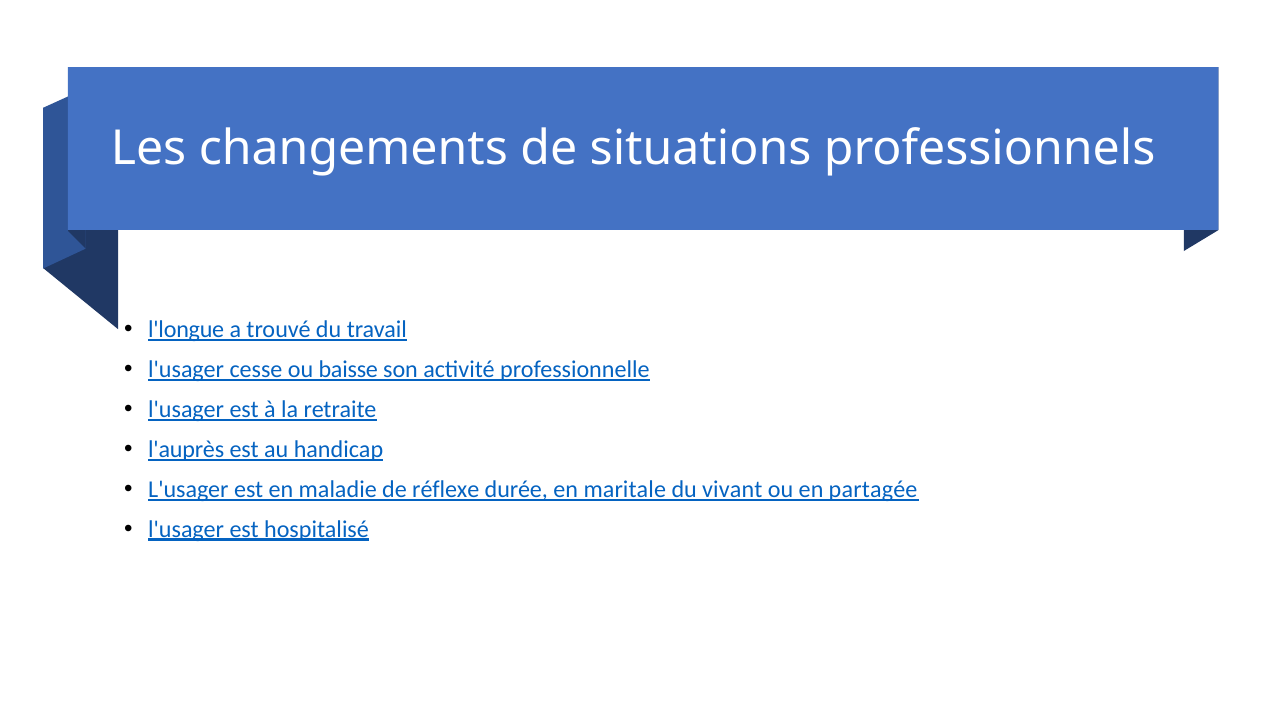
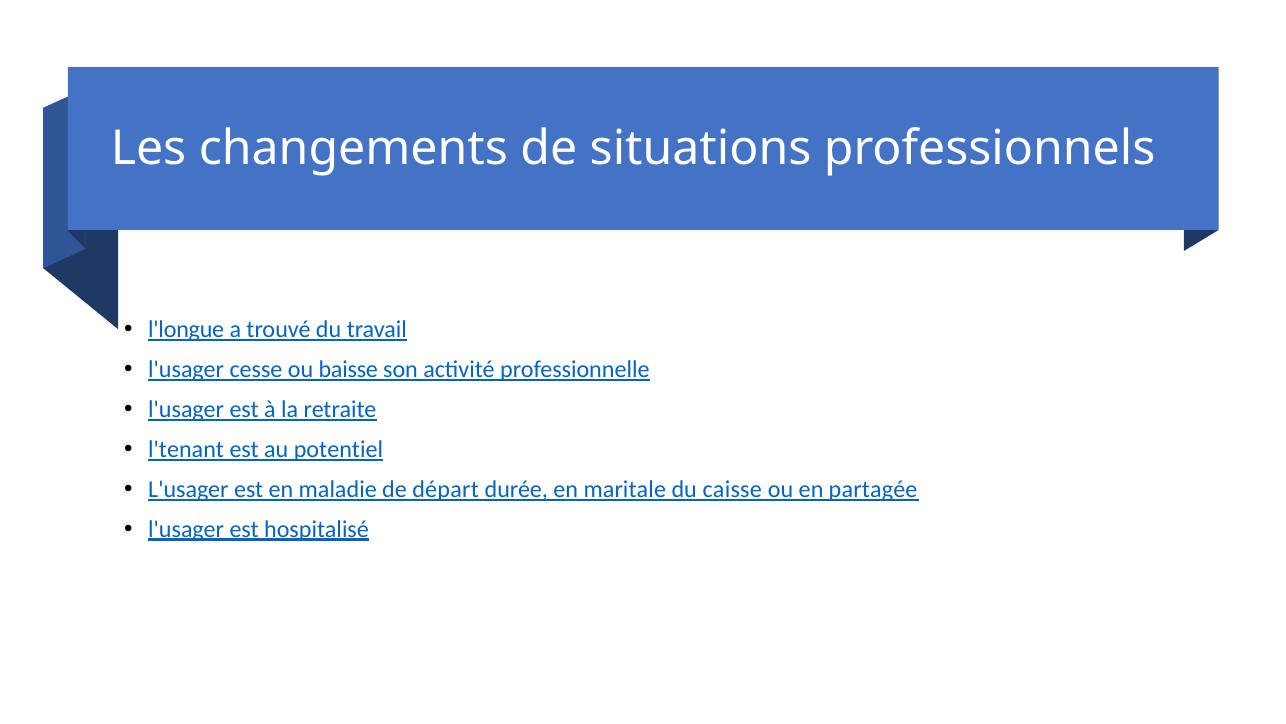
l'auprès: l'auprès -> l'tenant
handicap: handicap -> potentiel
réflexe: réflexe -> départ
vivant: vivant -> caisse
